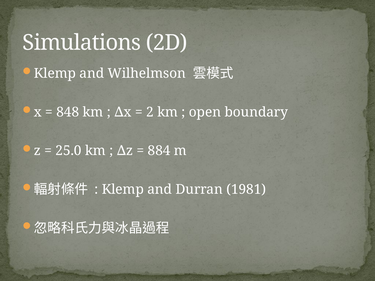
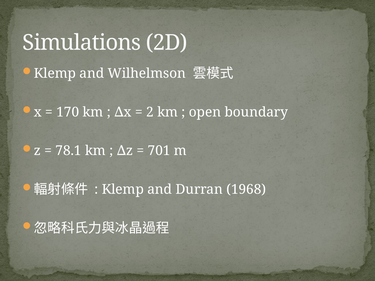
848: 848 -> 170
25.0: 25.0 -> 78.1
884: 884 -> 701
1981: 1981 -> 1968
